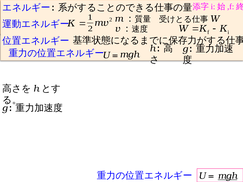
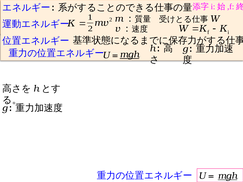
mgh at (130, 54) underline: none -> present
